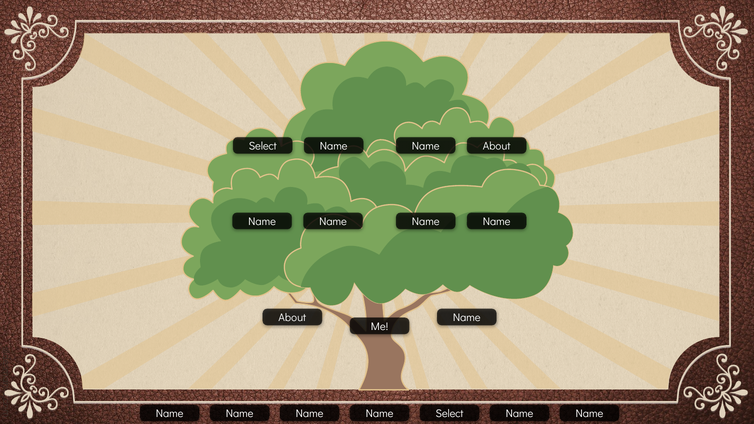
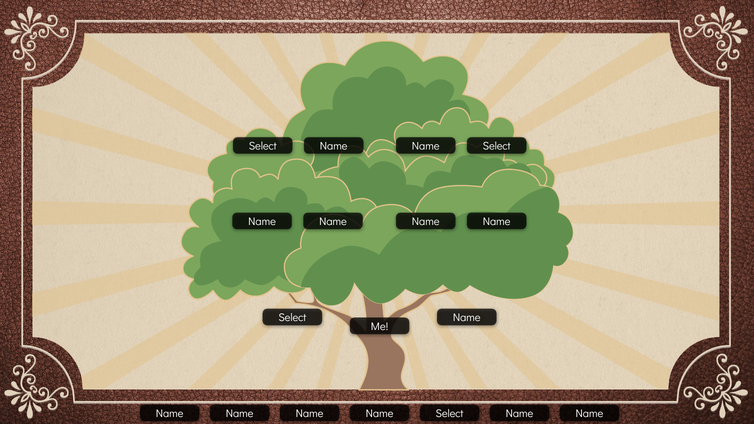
About at (497, 146): About -> Select
About at (292, 318): About -> Select
